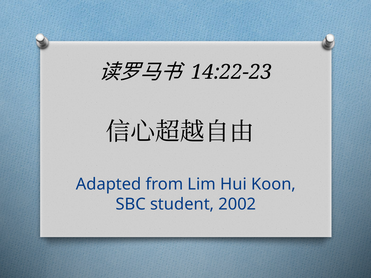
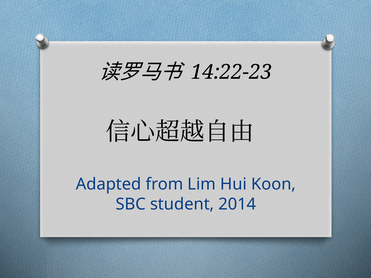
2002: 2002 -> 2014
